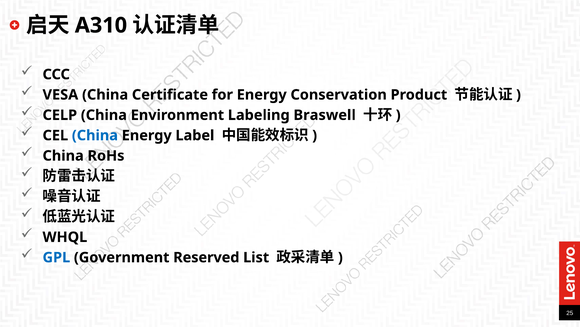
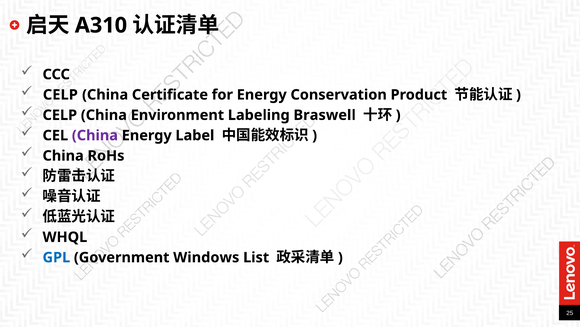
VESA at (60, 95): VESA -> CELP
China at (95, 135) colour: blue -> purple
Reserved: Reserved -> Windows
